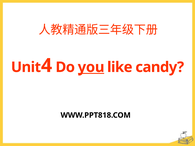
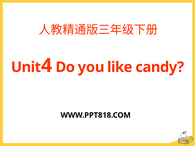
you underline: present -> none
